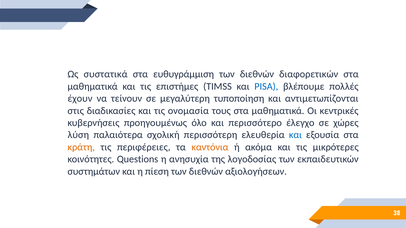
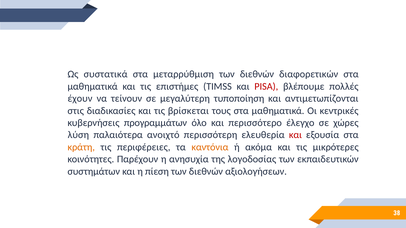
ευθυγράμμιση: ευθυγράμμιση -> μεταρρύθμιση
PISA colour: blue -> red
ονομασία: ονομασία -> βρίσκεται
προηγουμένως: προηγουμένως -> προγραμμάτων
σχολική: σχολική -> ανοιχτό
και at (295, 135) colour: blue -> red
Questions: Questions -> Παρέχουν
